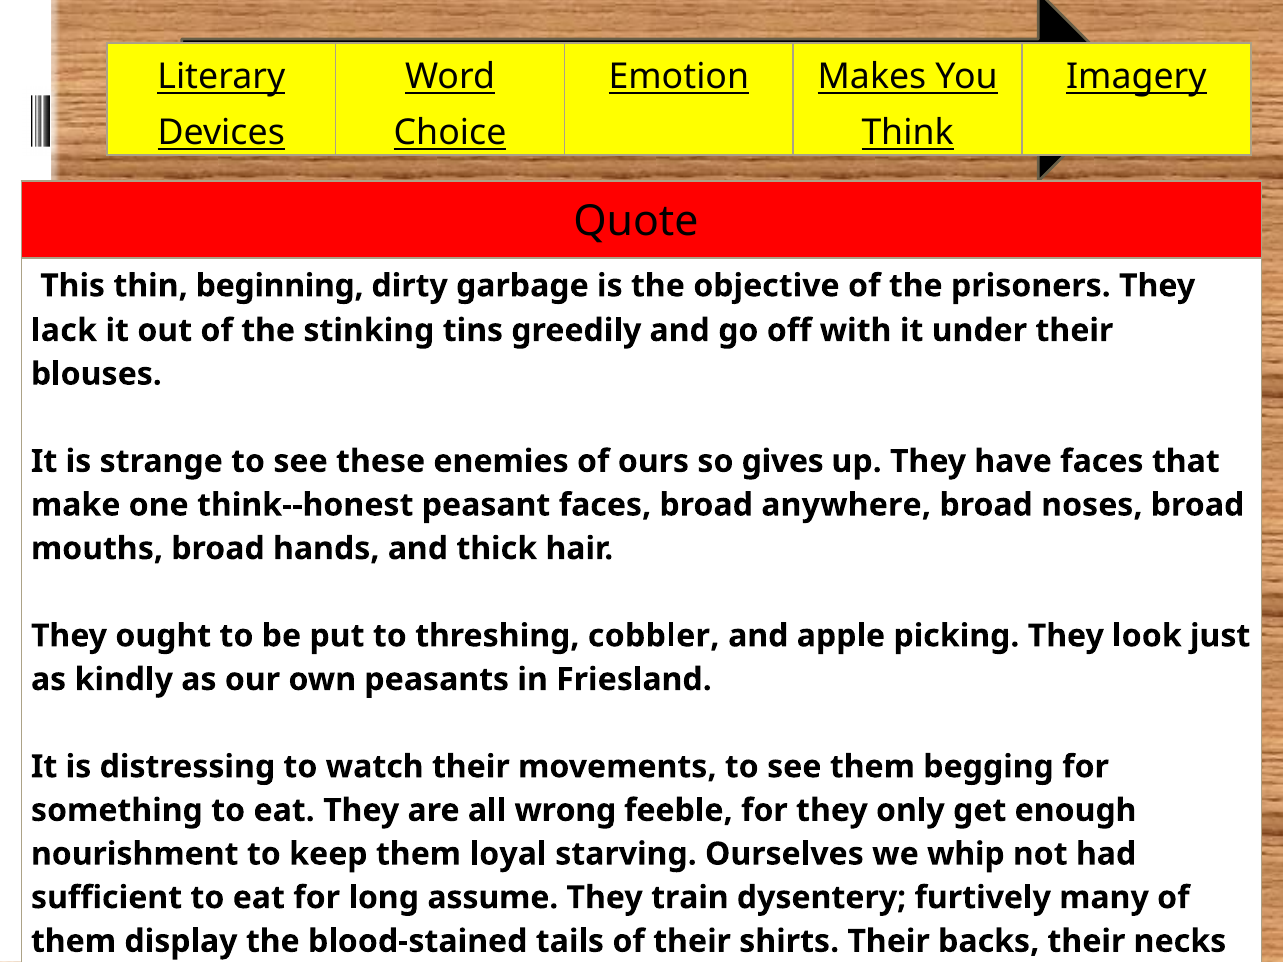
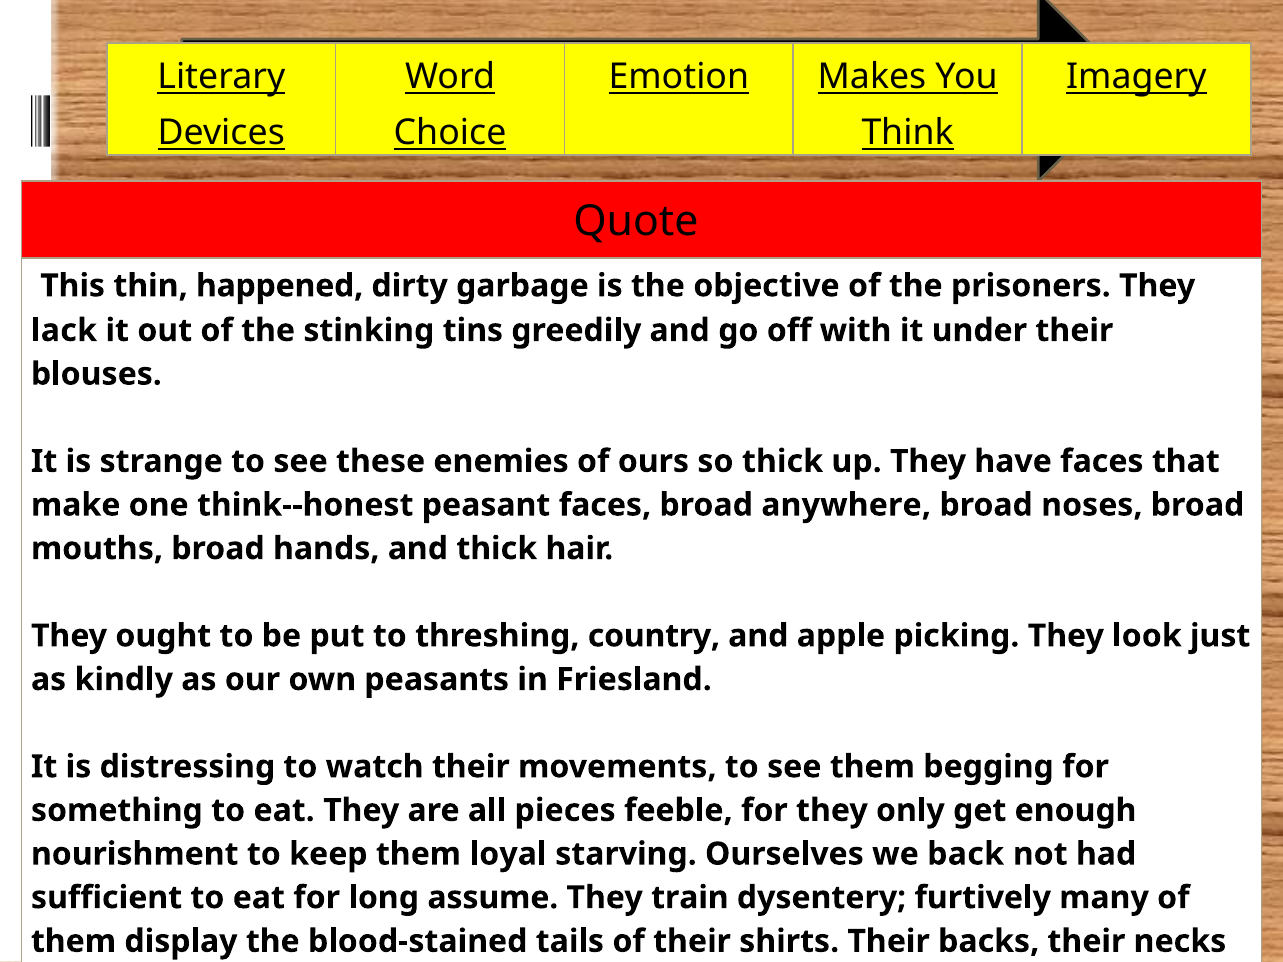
beginning: beginning -> happened
so gives: gives -> thick
cobbler: cobbler -> country
wrong: wrong -> pieces
whip: whip -> back
